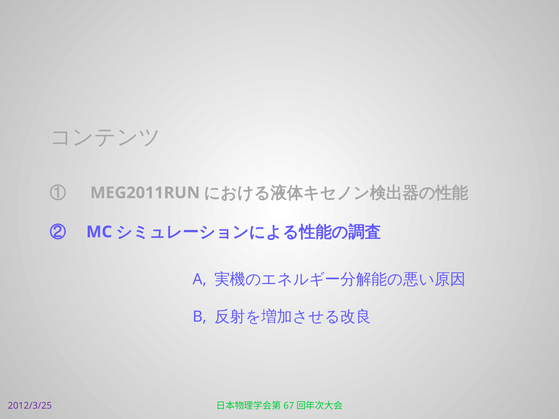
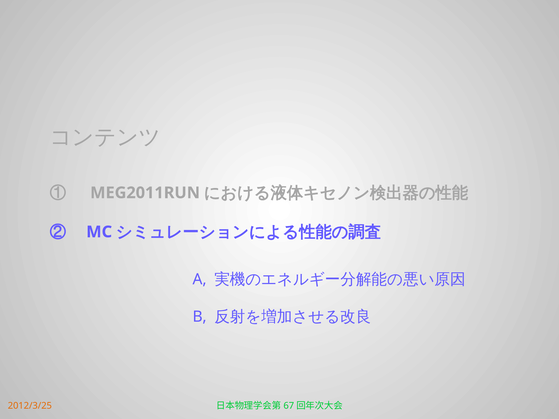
2012/3/25 colour: purple -> orange
